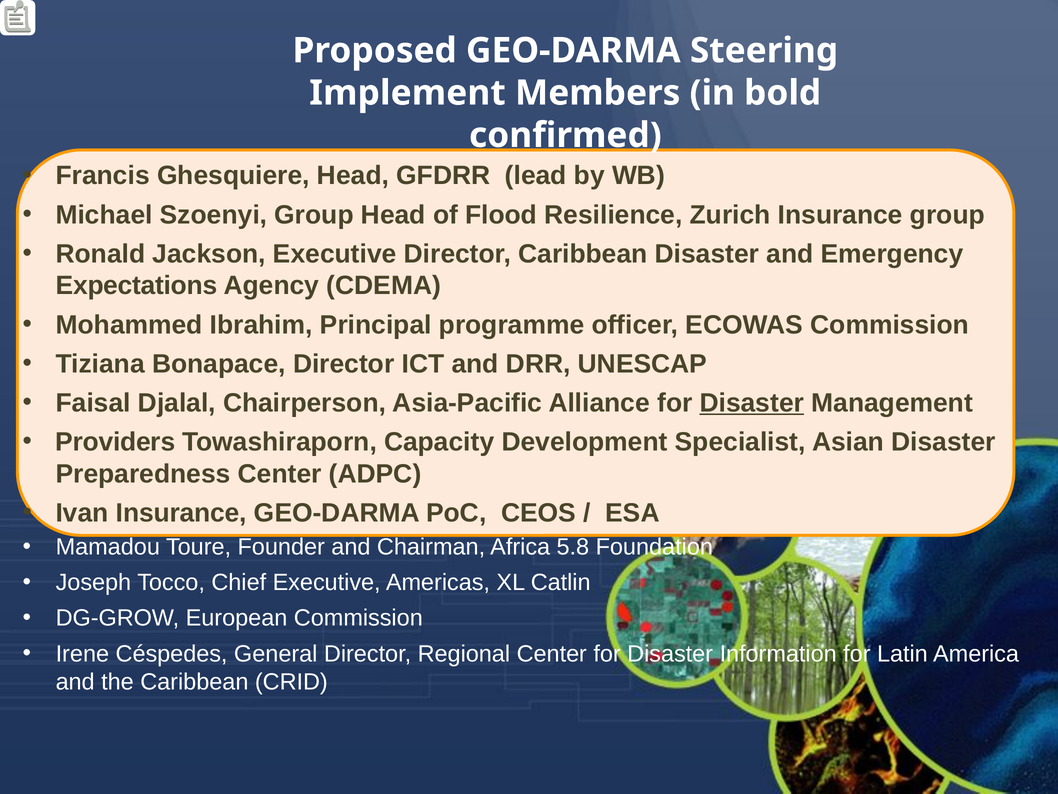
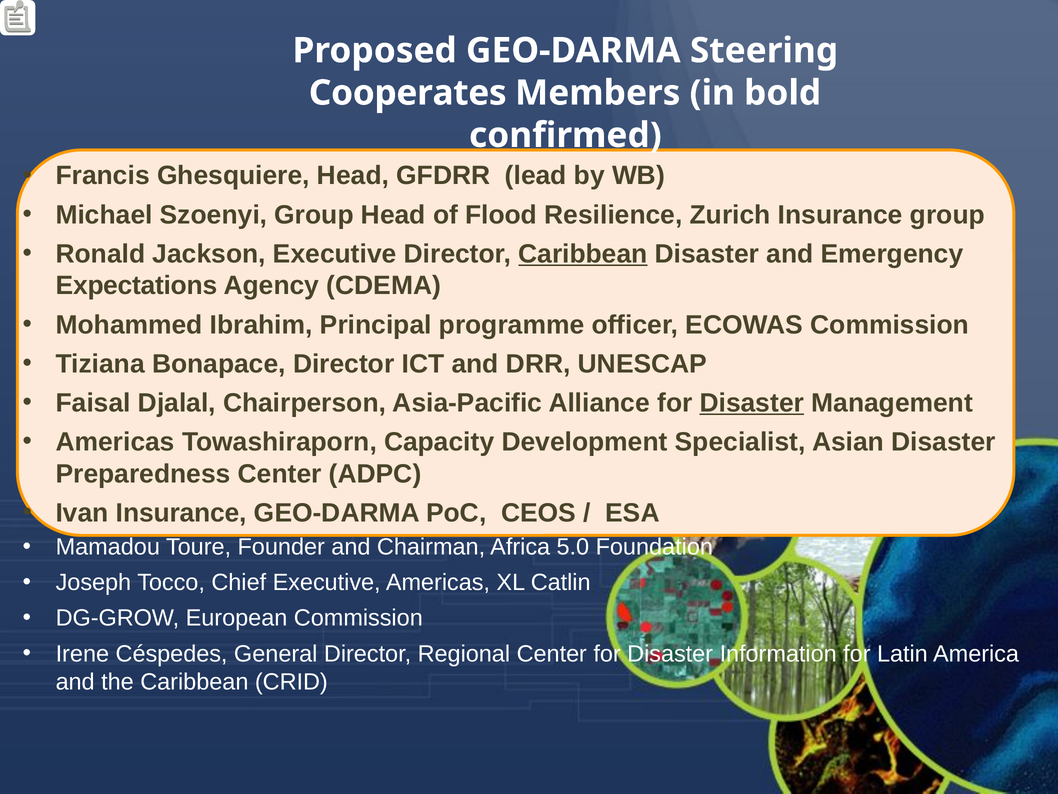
Implement: Implement -> Cooperates
Caribbean at (583, 254) underline: none -> present
Providers at (115, 442): Providers -> Americas
5.8: 5.8 -> 5.0
